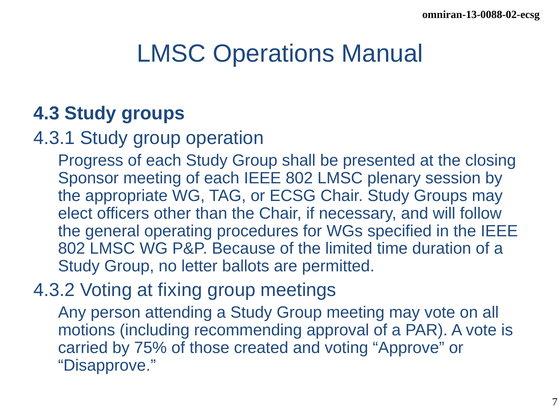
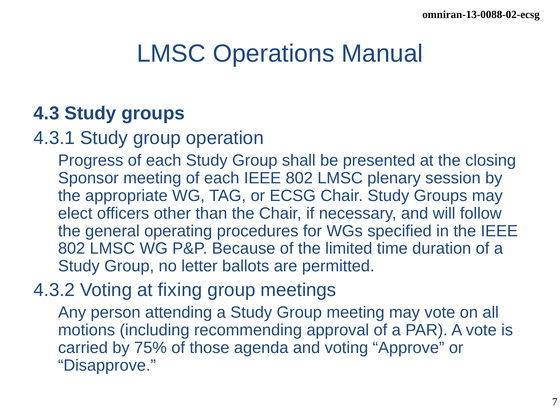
created: created -> agenda
